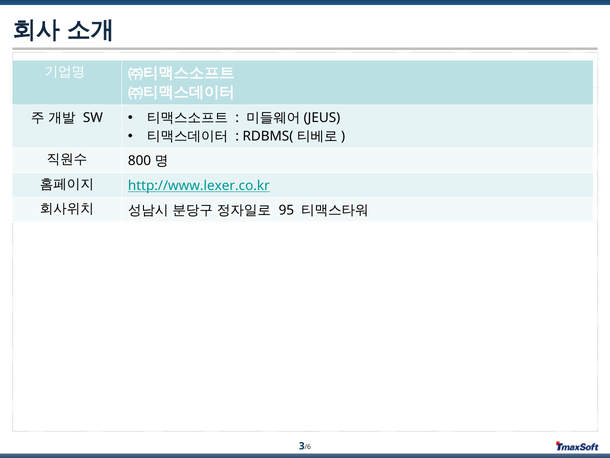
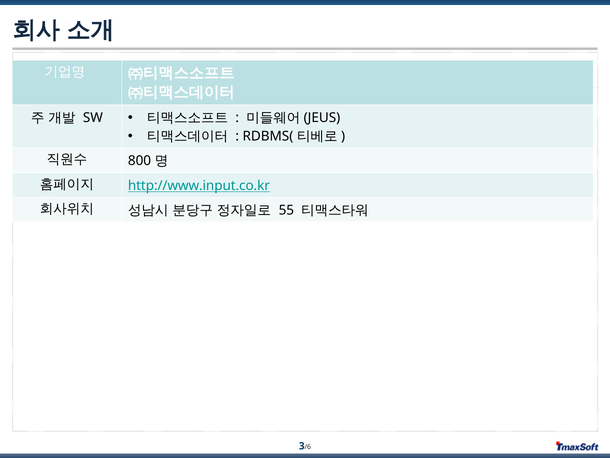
http://www.lexer.co.kr: http://www.lexer.co.kr -> http://www.input.co.kr
95: 95 -> 55
